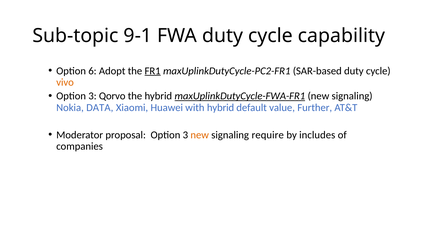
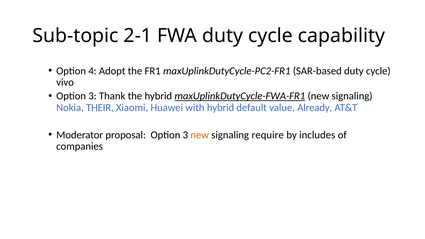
9-1: 9-1 -> 2-1
6: 6 -> 4
FR1 underline: present -> none
vivo colour: orange -> black
Qorvo: Qorvo -> Thank
DATA: DATA -> THEIR
Further: Further -> Already
